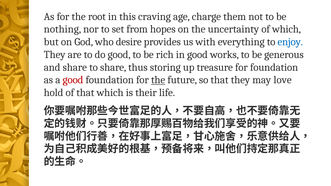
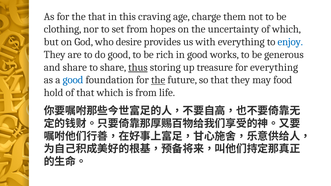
the root: root -> that
nothing: nothing -> clothing
thus underline: none -> present
for foundation: foundation -> everything
good at (73, 80) colour: red -> blue
love: love -> food
is their: their -> from
